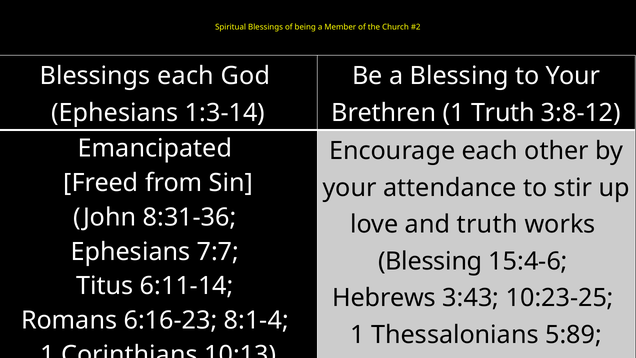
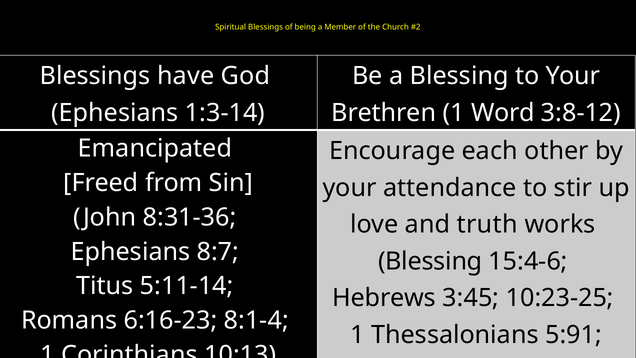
Blessings each: each -> have
1 Truth: Truth -> Word
7:7: 7:7 -> 8:7
6:11-14: 6:11-14 -> 5:11-14
3:43: 3:43 -> 3:45
5:89: 5:89 -> 5:91
